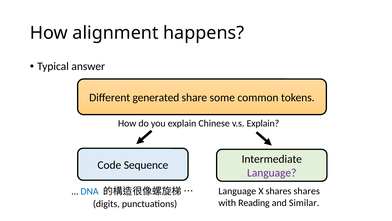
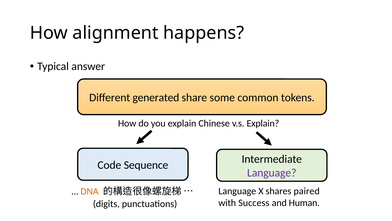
shares shares: shares -> paired
DNA colour: blue -> orange
Reading: Reading -> Success
Similar: Similar -> Human
